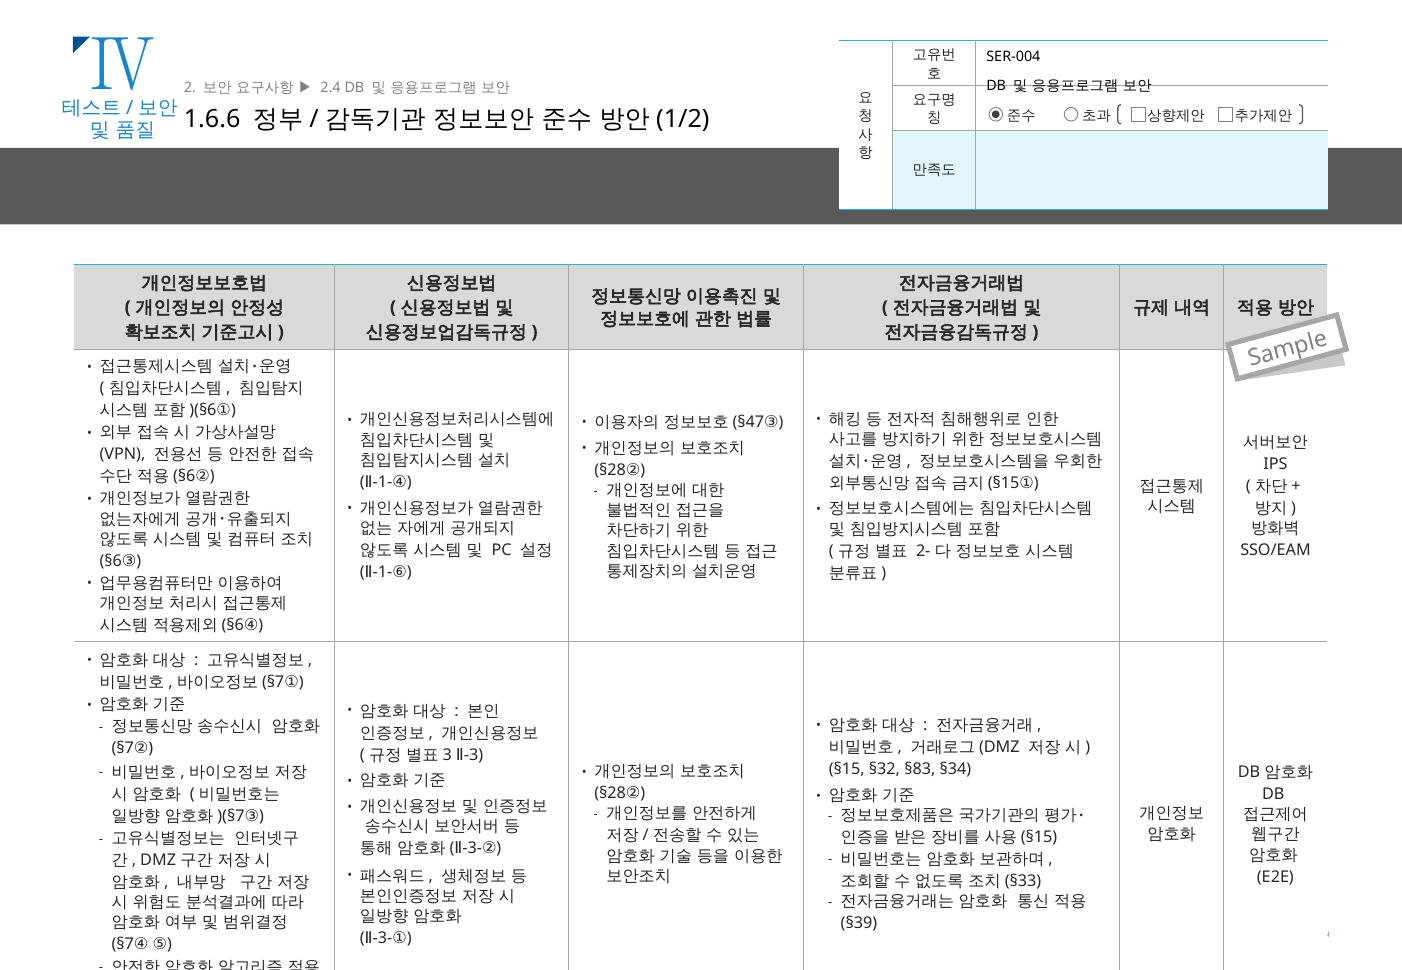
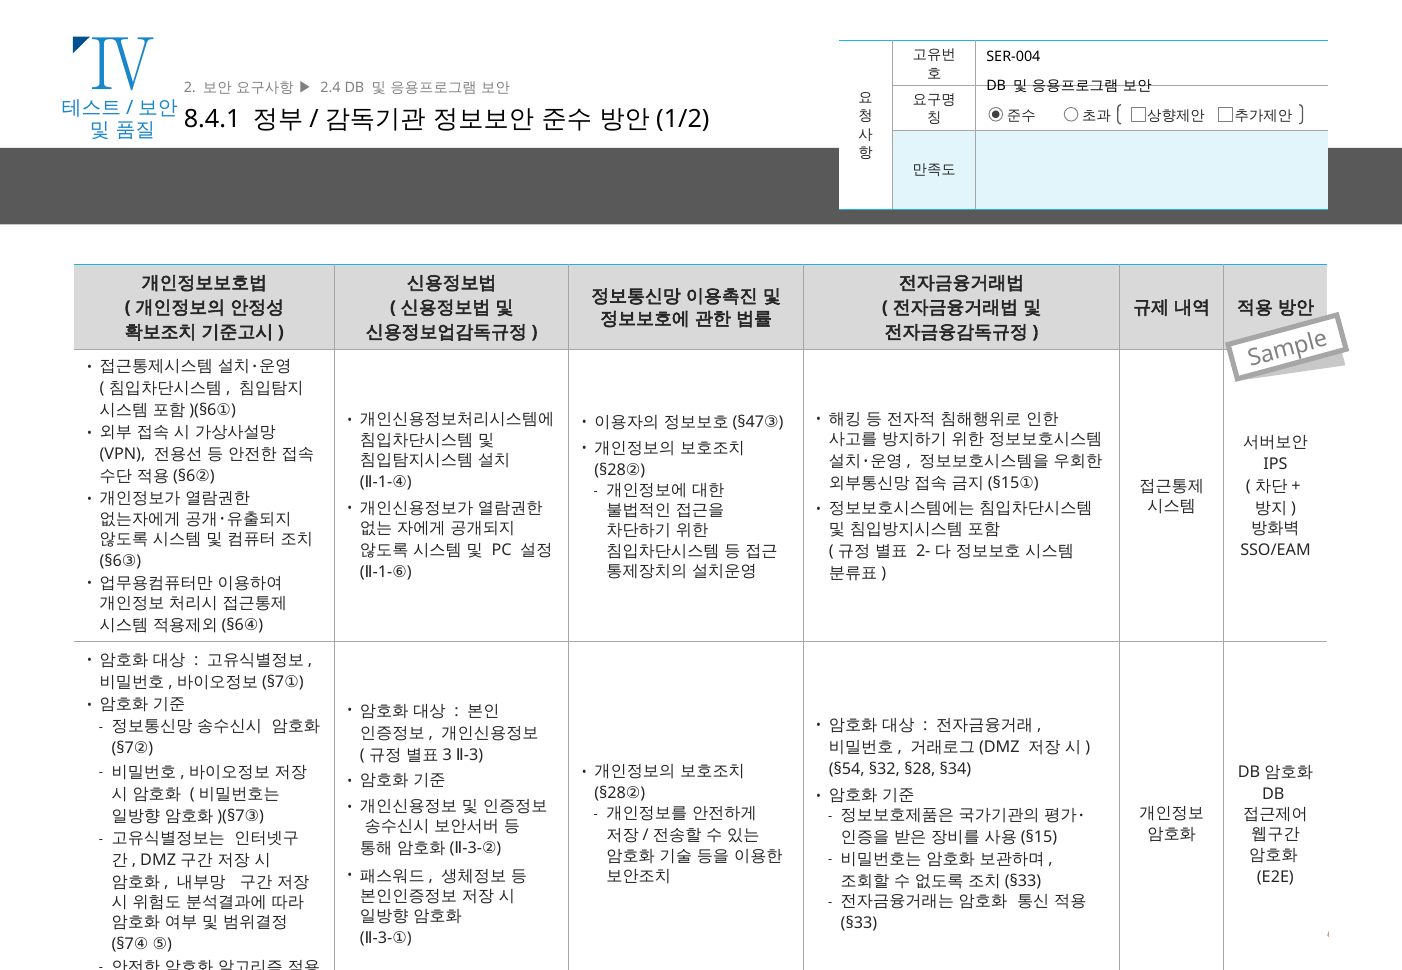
1.6.6: 1.6.6 -> 8.4.1
§15: §15 -> §54
§32 §83: §83 -> §28
§39: §39 -> §33
